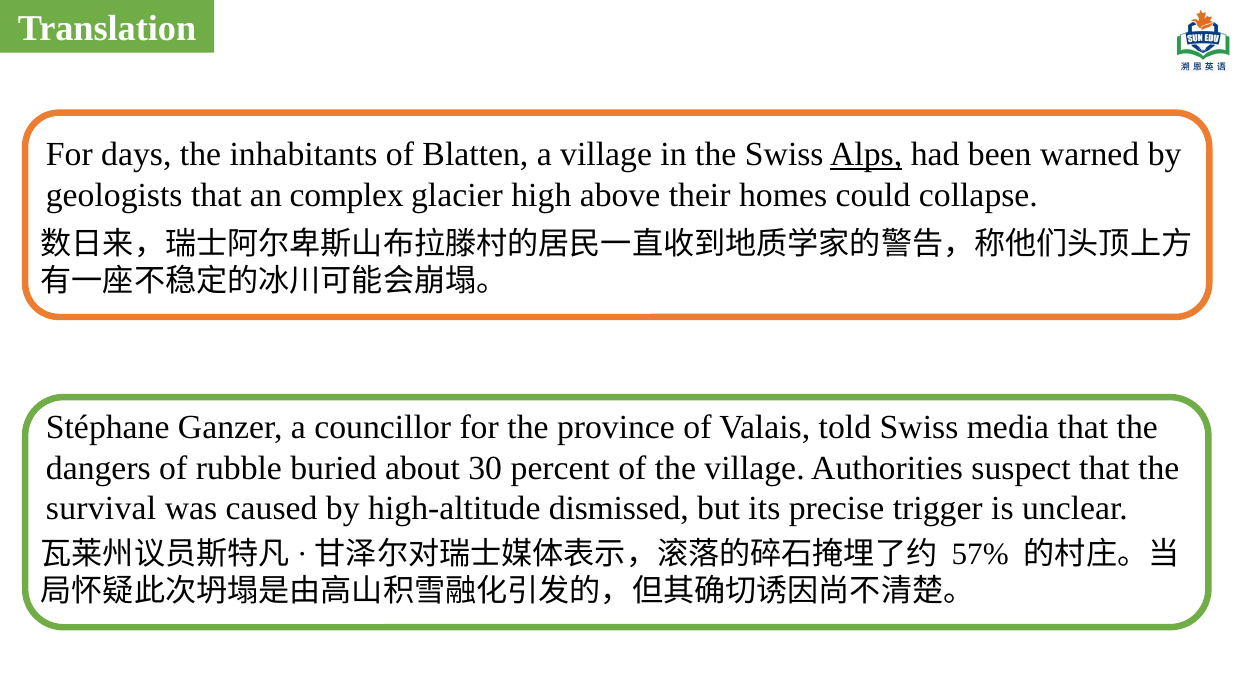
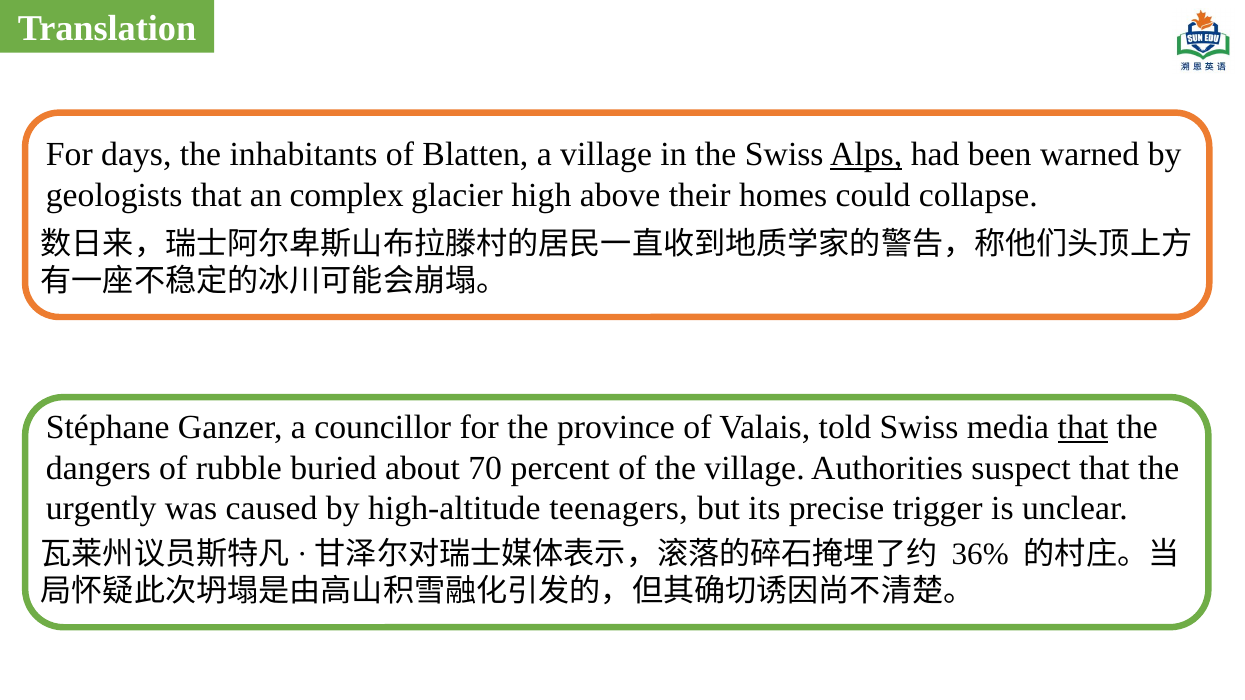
that at (1083, 428) underline: none -> present
30: 30 -> 70
survival: survival -> urgently
dismissed: dismissed -> teenagers
57%: 57% -> 36%
